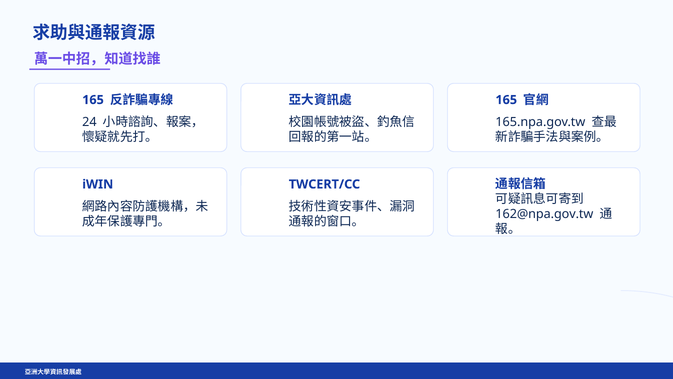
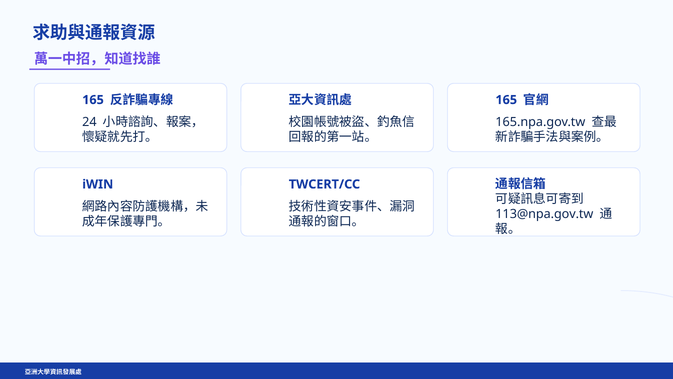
162@npa.gov.tw: 162@npa.gov.tw -> 113@npa.gov.tw
